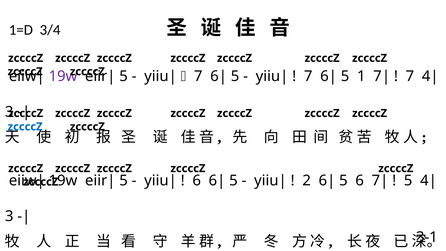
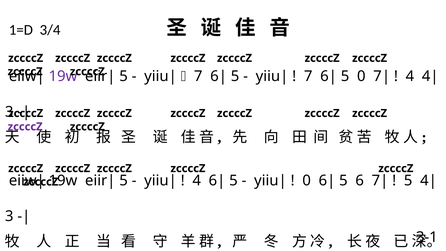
5 1: 1 -> 0
7 at (410, 76): 7 -> 4
zccccZ at (25, 127) colour: blue -> purple
6 at (197, 180): 6 -> 4
2 at (307, 180): 2 -> 0
